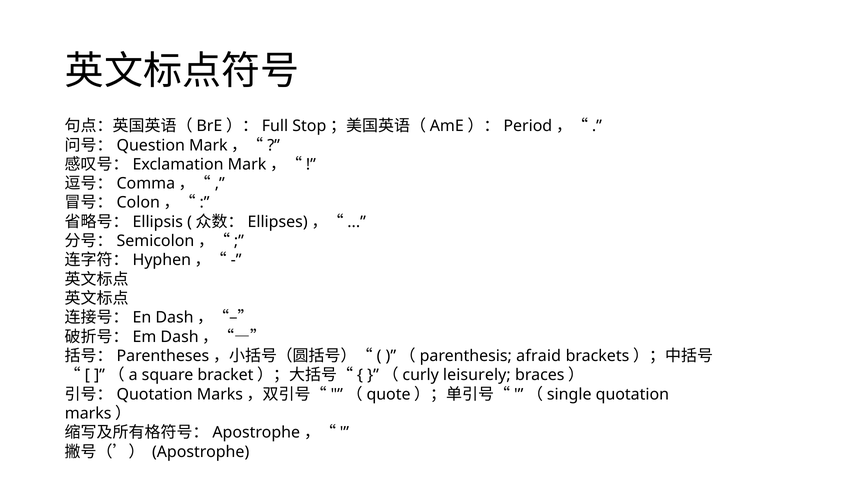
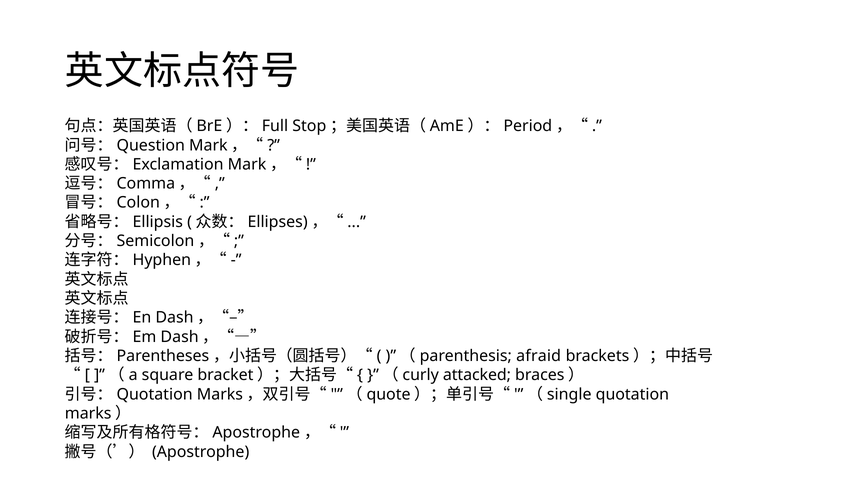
leisurely: leisurely -> attacked
